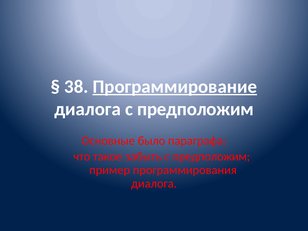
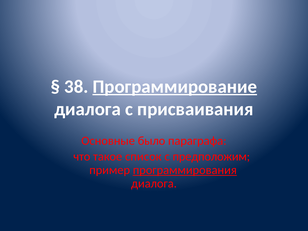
диалога с предположим: предположим -> присваивания
забыть: забыть -> список
программирования underline: none -> present
